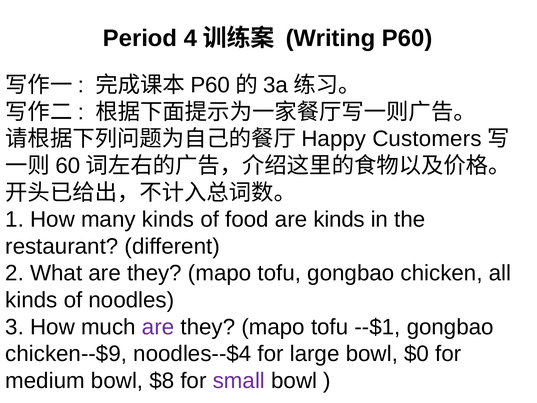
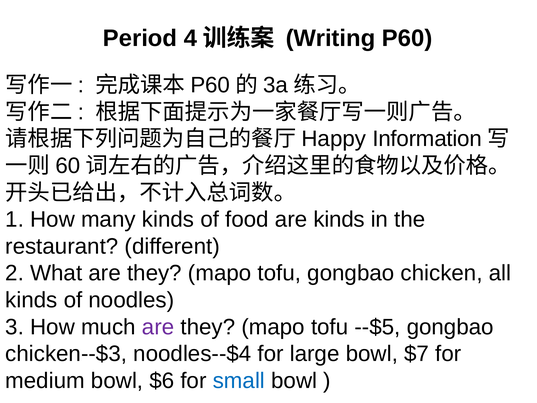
Customers: Customers -> Information
--$1: --$1 -> --$5
chicken--$9: chicken--$9 -> chicken--$3
$0: $0 -> $7
$8: $8 -> $6
small colour: purple -> blue
